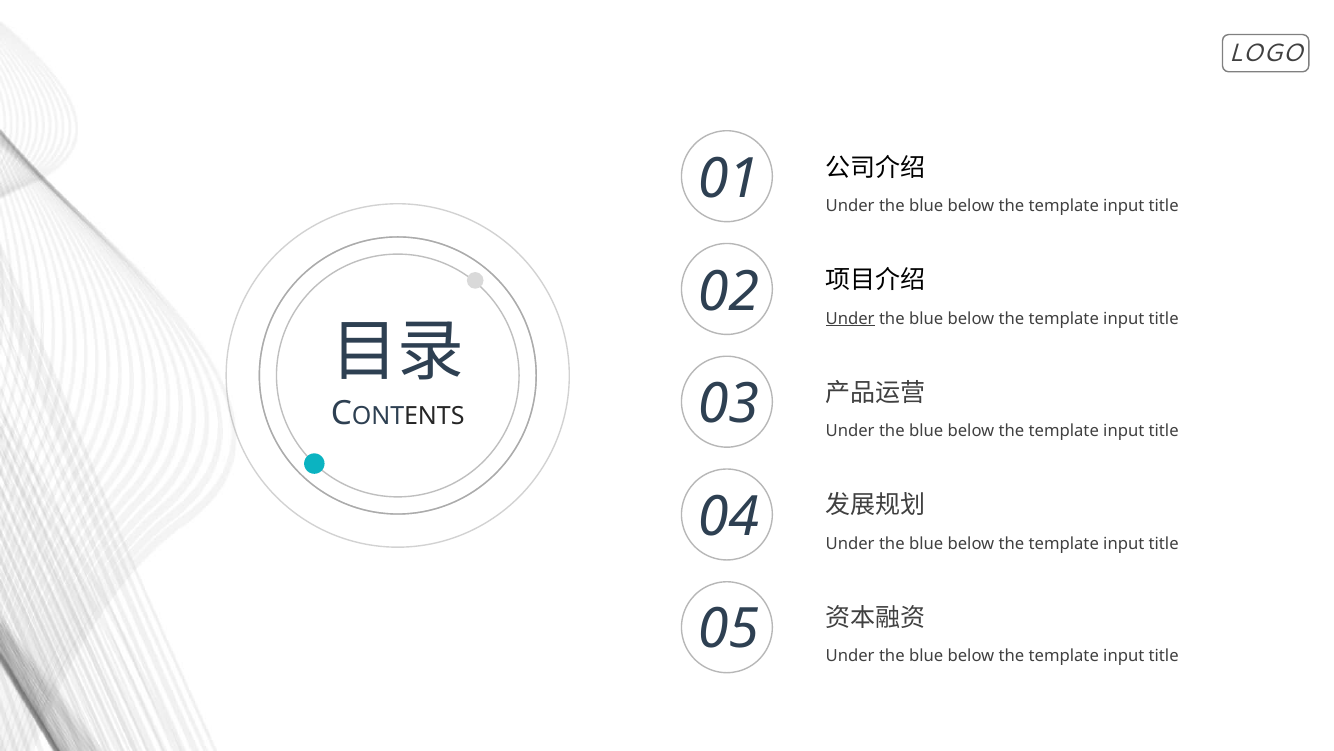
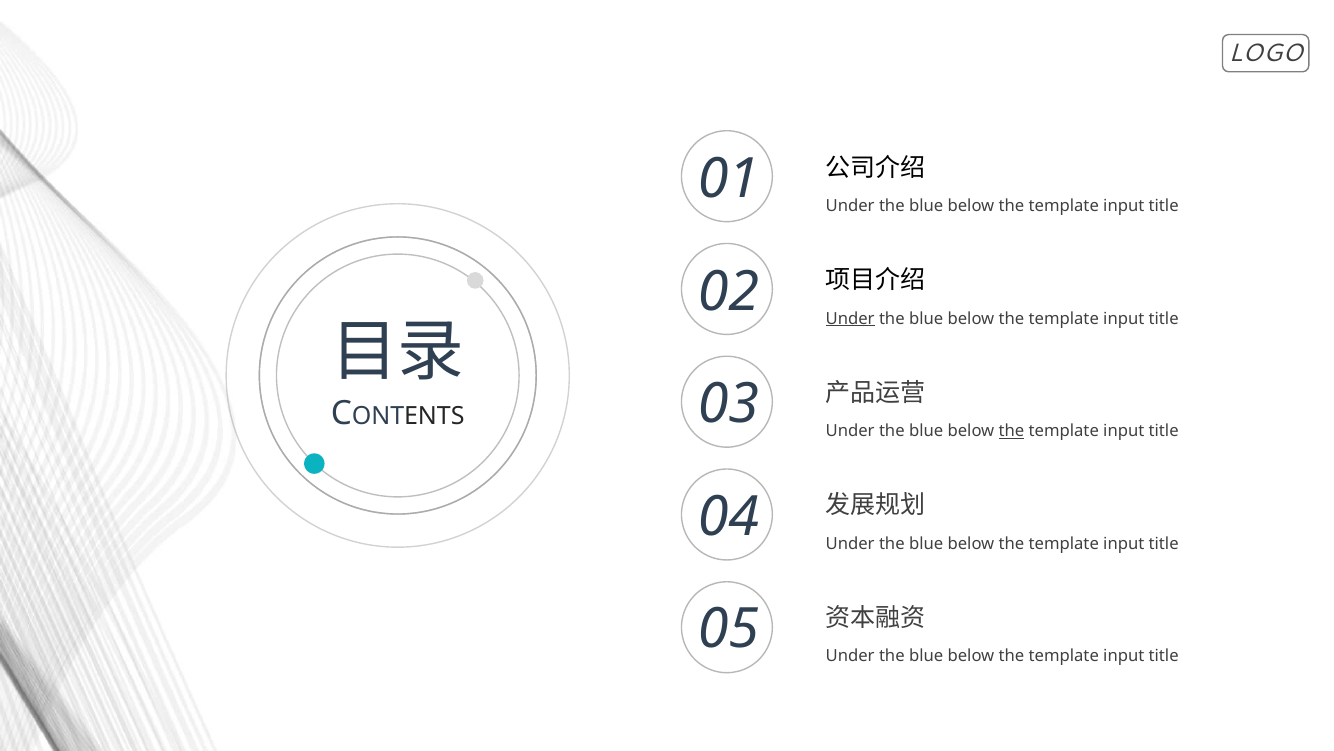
the at (1012, 431) underline: none -> present
